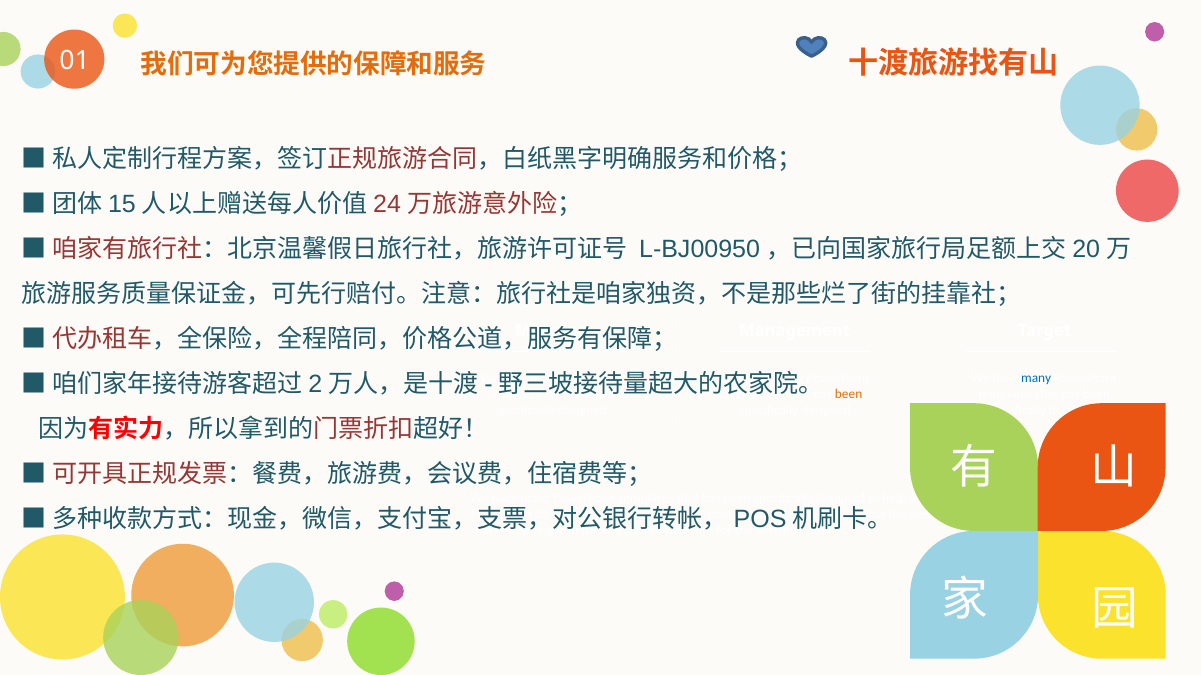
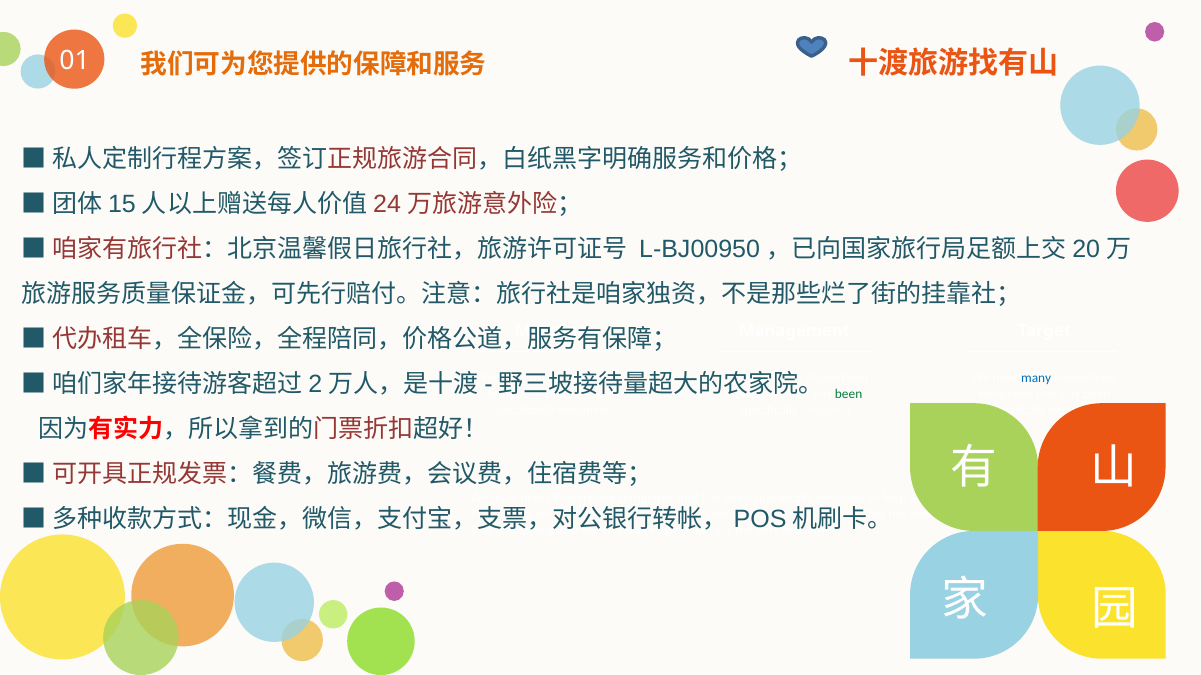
been at (849, 394) colour: orange -> green
